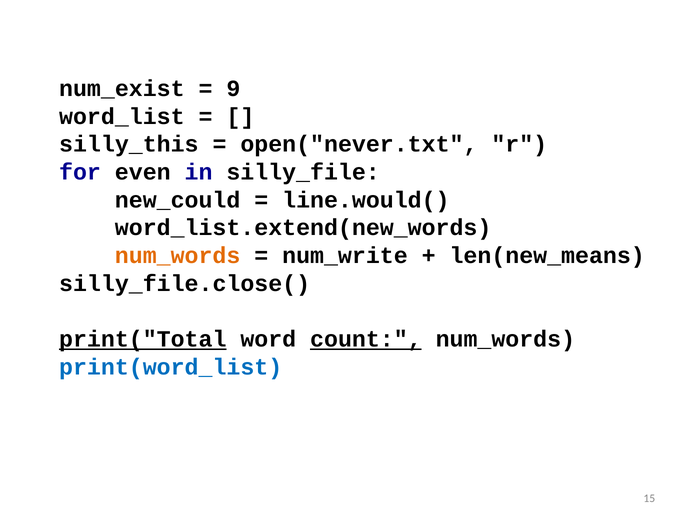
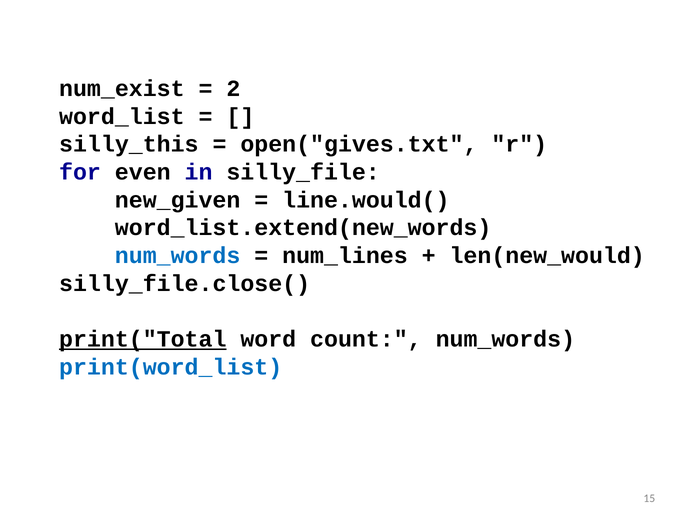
9: 9 -> 2
open("never.txt: open("never.txt -> open("gives.txt
new_could: new_could -> new_given
num_words at (178, 256) colour: orange -> blue
num_write: num_write -> num_lines
len(new_means: len(new_means -> len(new_would
count underline: present -> none
